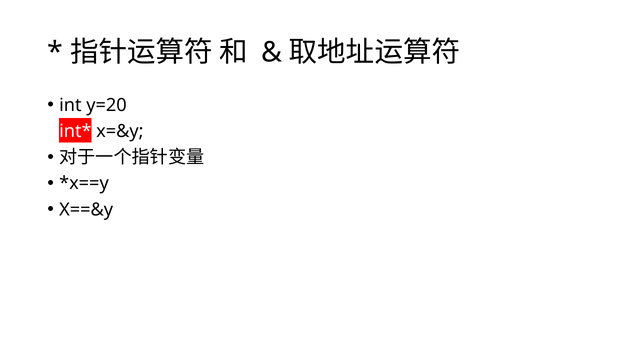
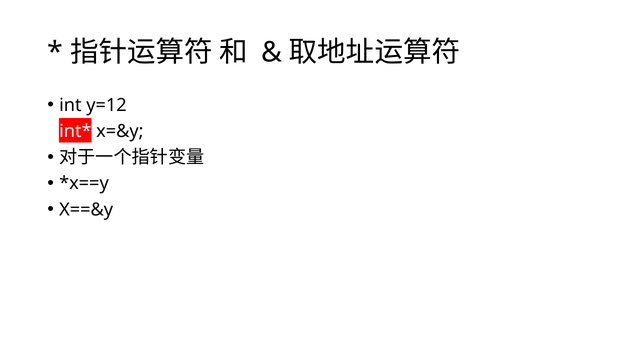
y=20: y=20 -> y=12
